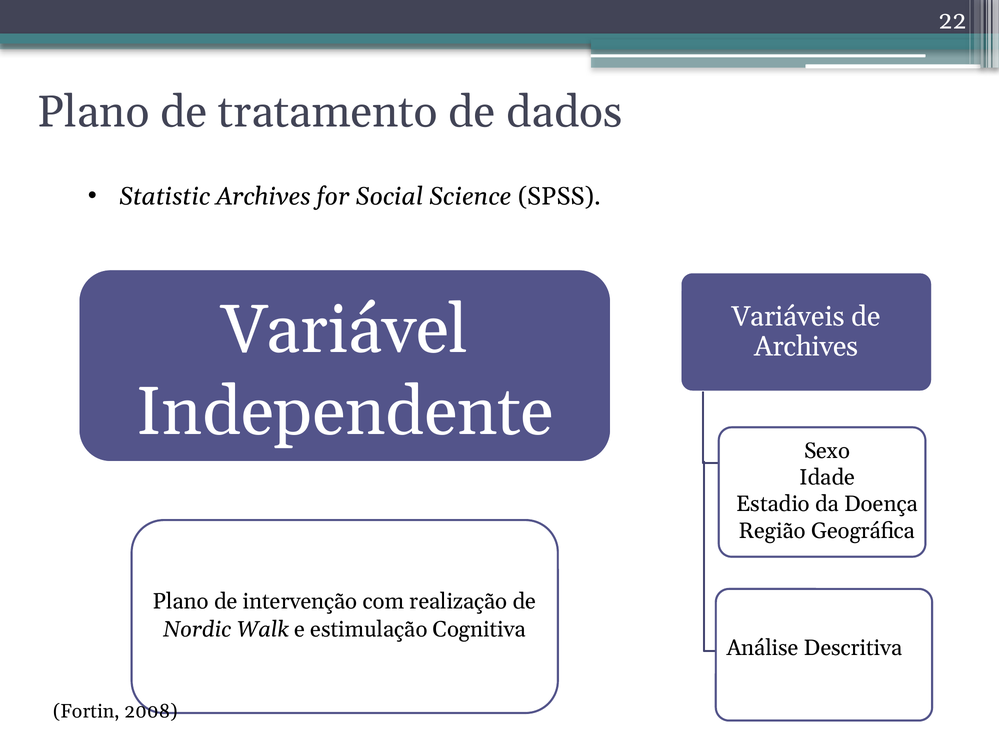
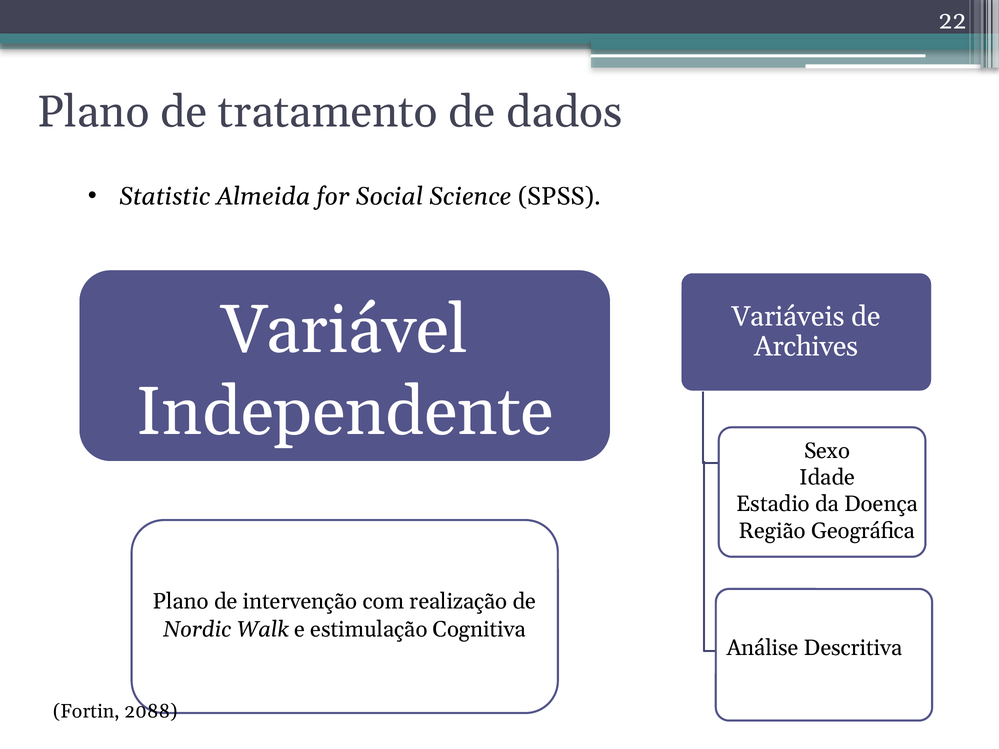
Statistic Archives: Archives -> Almeida
2008: 2008 -> 2088
